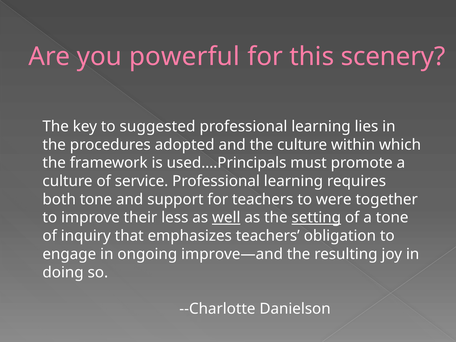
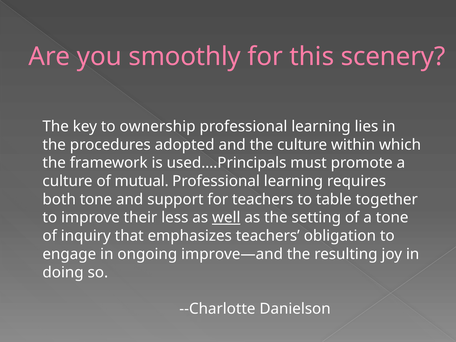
powerful: powerful -> smoothly
suggested: suggested -> ownership
service: service -> mutual
were: were -> table
setting underline: present -> none
